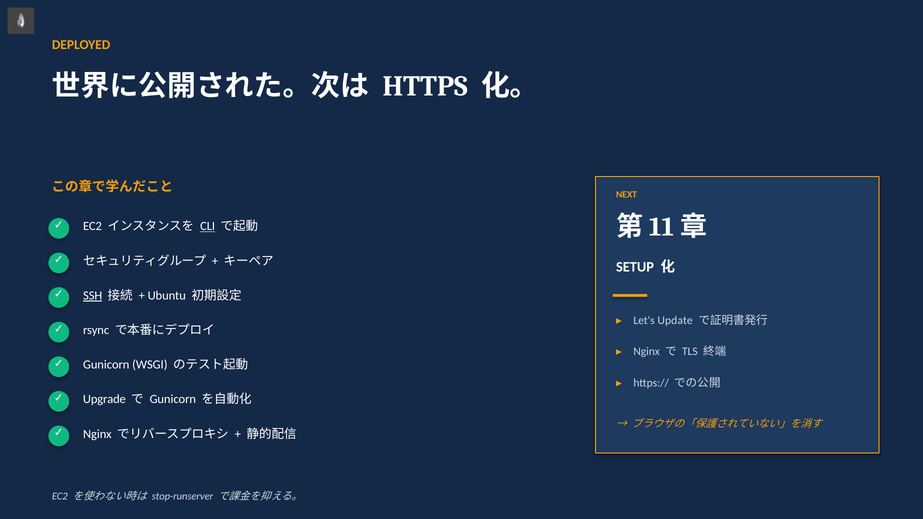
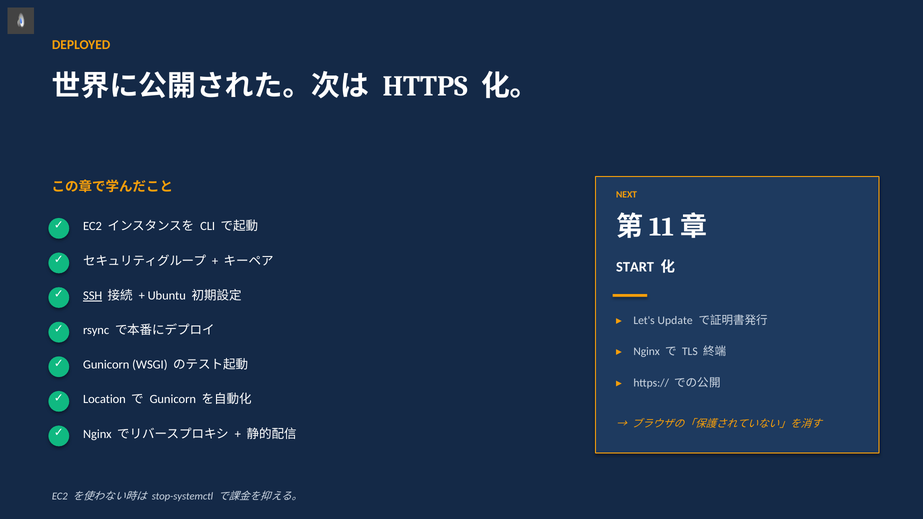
CLI underline: present -> none
SETUP: SETUP -> START
Upgrade: Upgrade -> Location
stop-runserver: stop-runserver -> stop-systemctl
